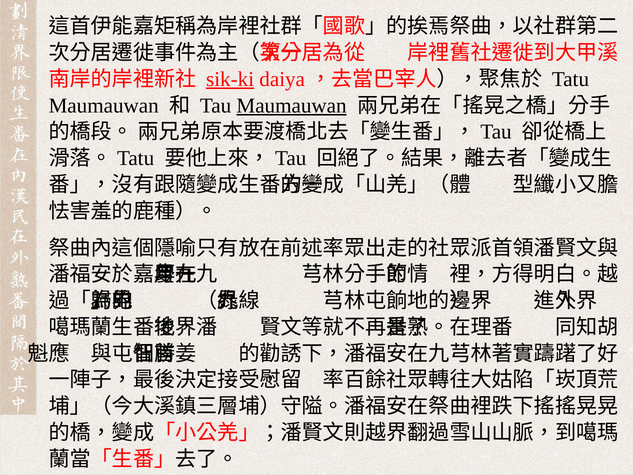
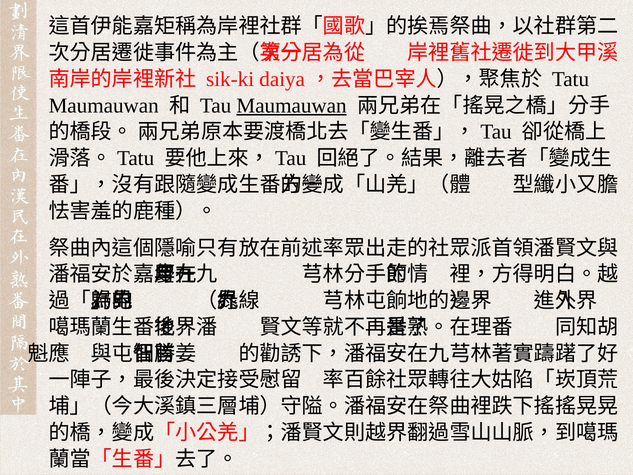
sik-ki underline: present -> none
